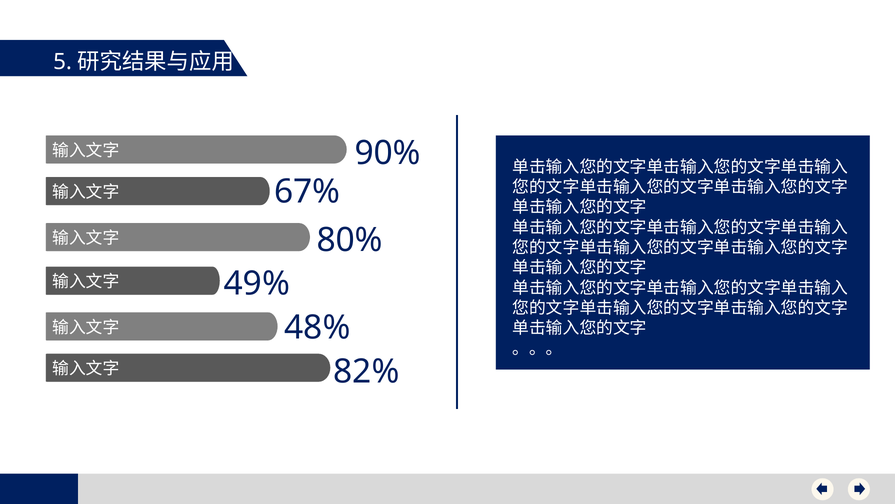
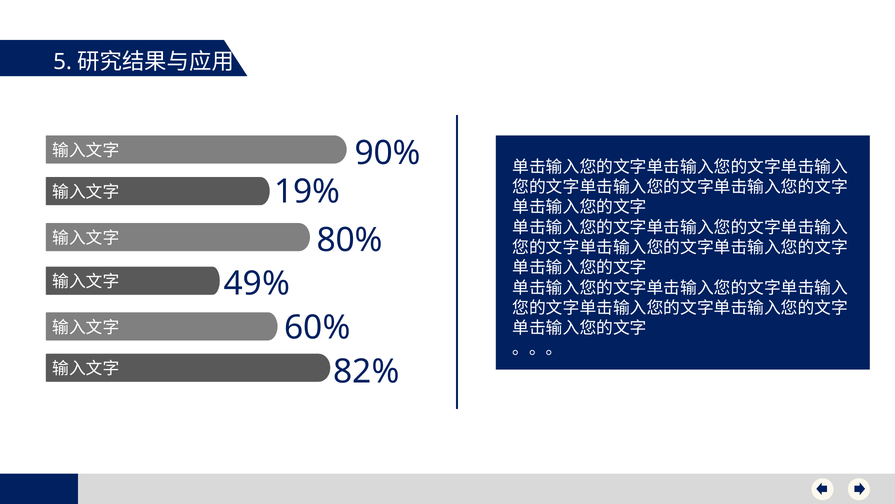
67%: 67% -> 19%
48%: 48% -> 60%
